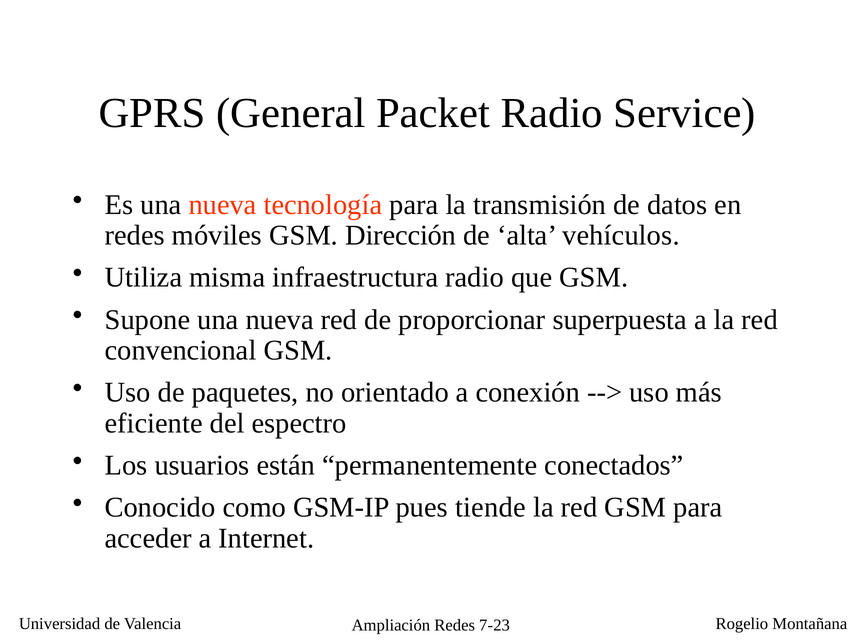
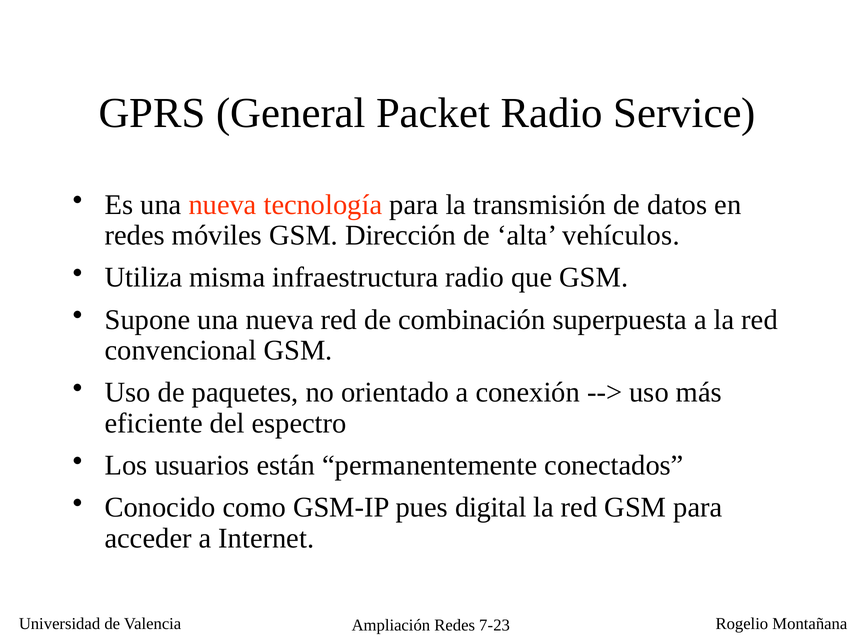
proporcionar: proporcionar -> combinación
tiende: tiende -> digital
